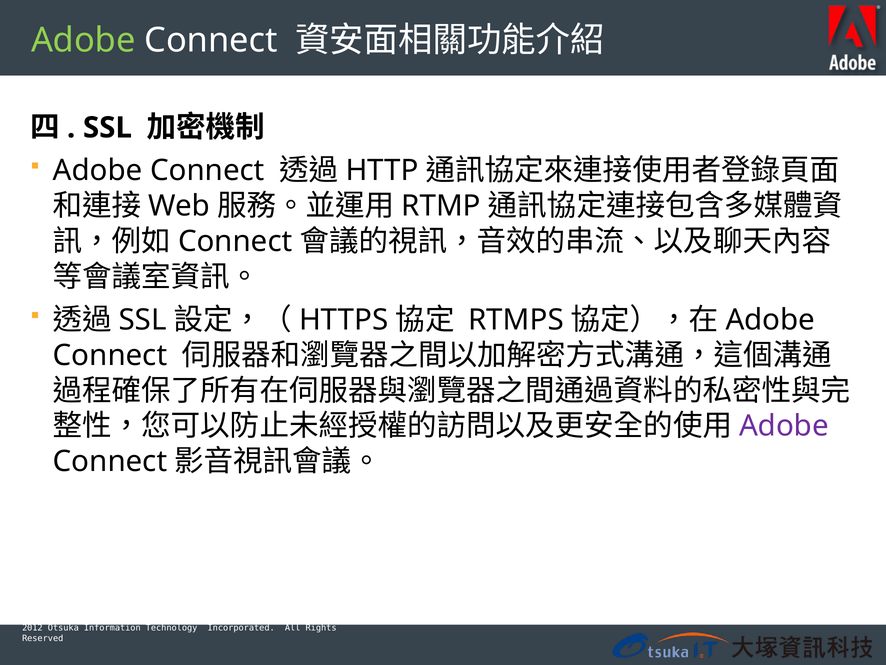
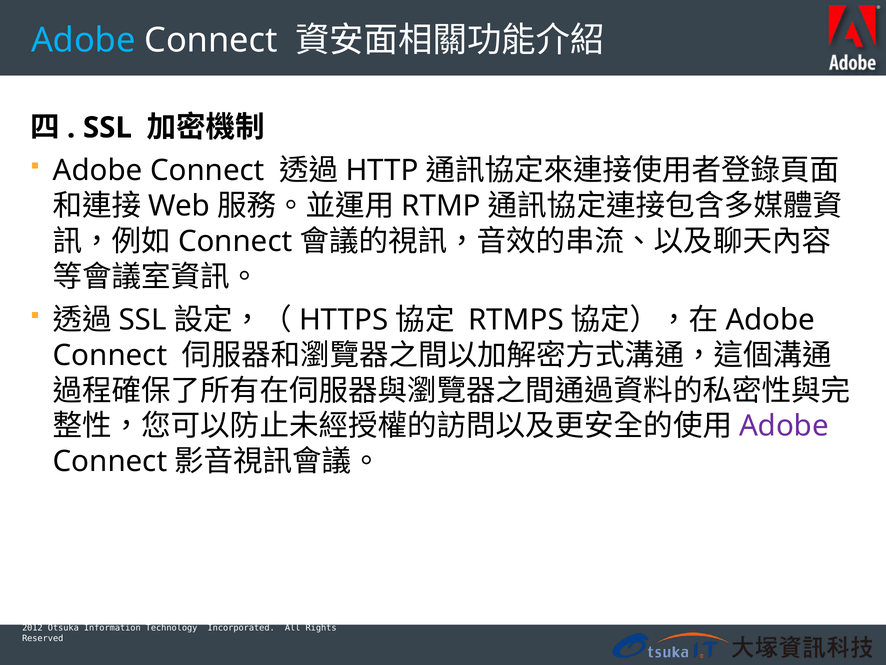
Adobe at (83, 40) colour: light green -> light blue
